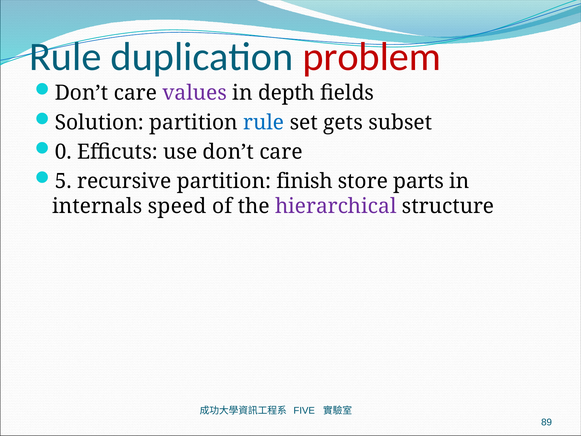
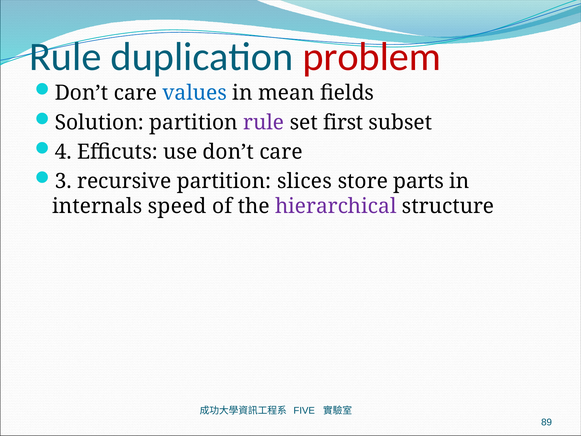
values colour: purple -> blue
depth: depth -> mean
rule at (264, 122) colour: blue -> purple
gets: gets -> first
0: 0 -> 4
5: 5 -> 3
finish: finish -> slices
